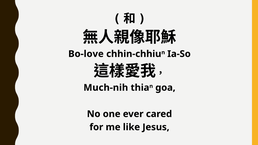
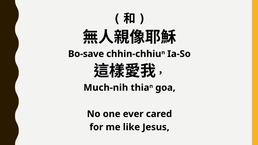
Bo-love: Bo-love -> Bo-save
